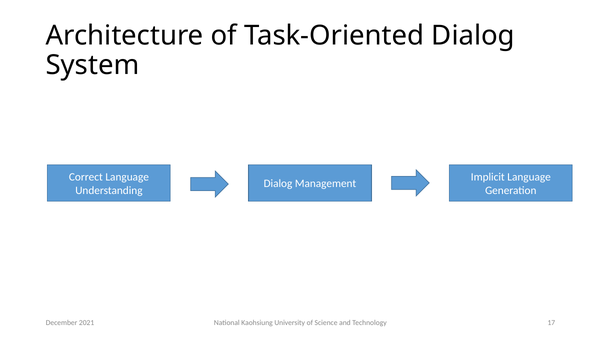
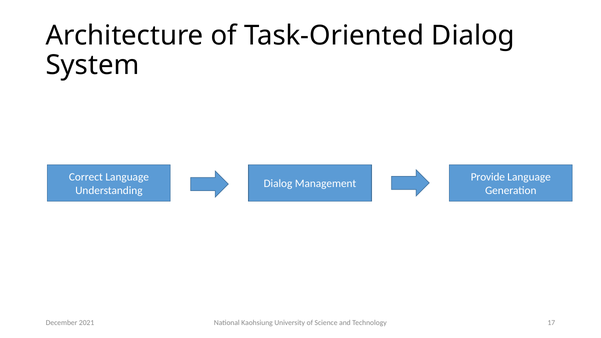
Implicit: Implicit -> Provide
